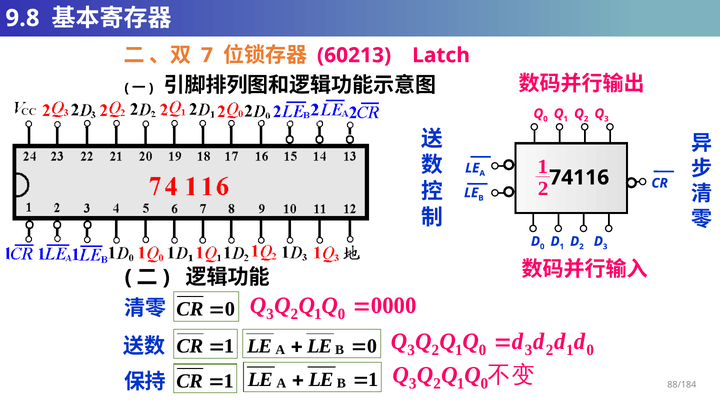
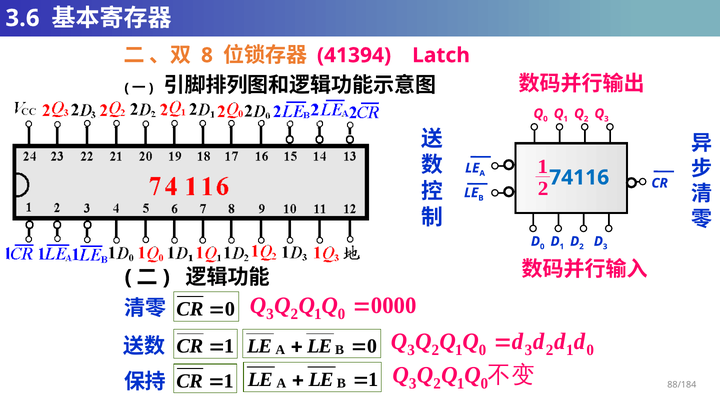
9.8: 9.8 -> 3.6
7: 7 -> 8
60213: 60213 -> 41394
74116 colour: black -> blue
